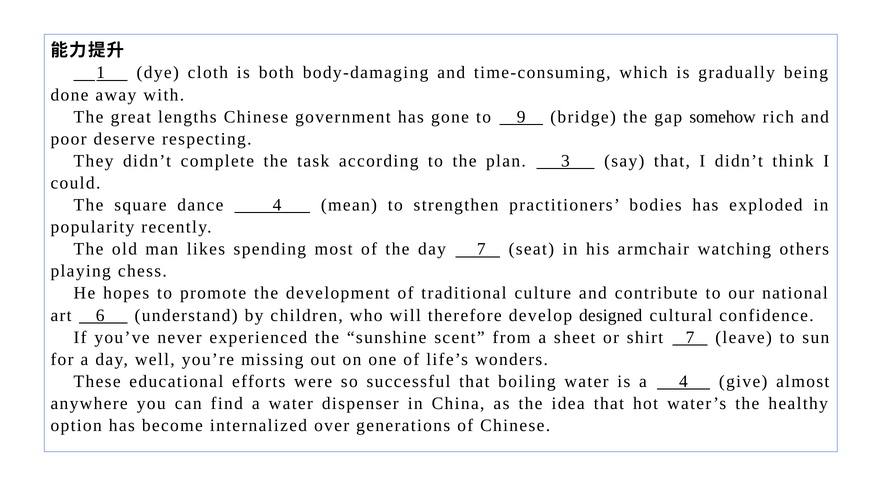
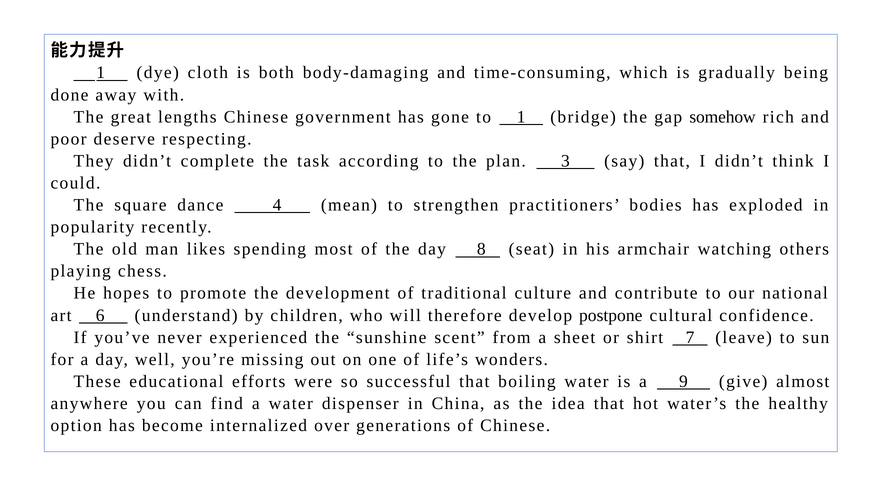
to 9: 9 -> 1
day 7: 7 -> 8
designed: designed -> postpone
a 4: 4 -> 9
